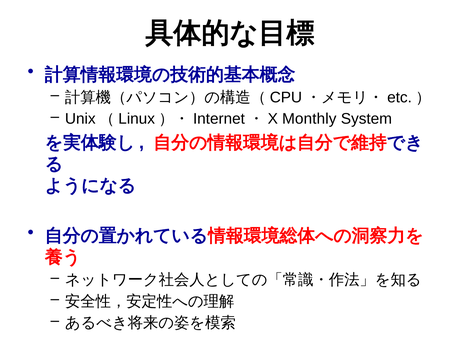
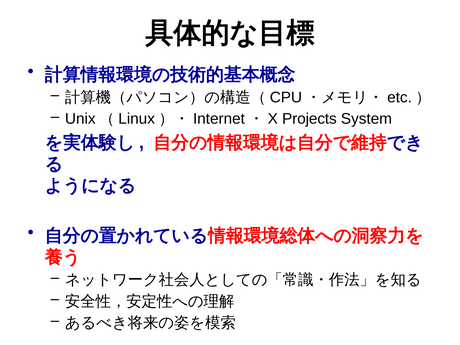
Monthly: Monthly -> Projects
